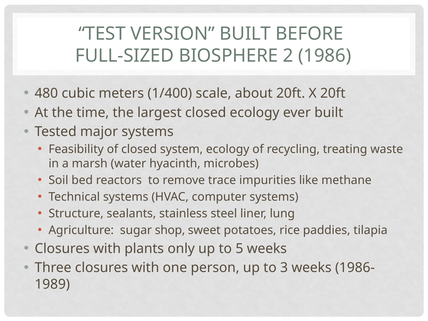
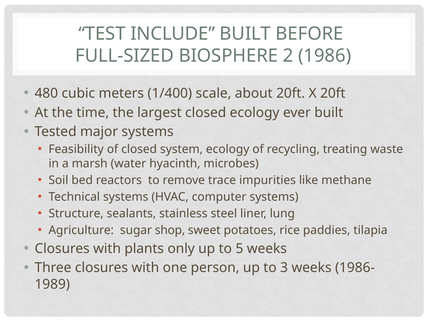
VERSION: VERSION -> INCLUDE
